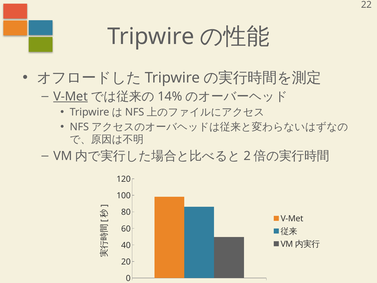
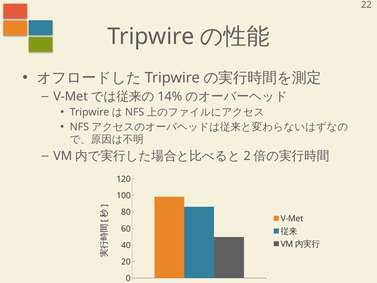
V-Met at (71, 96) underline: present -> none
